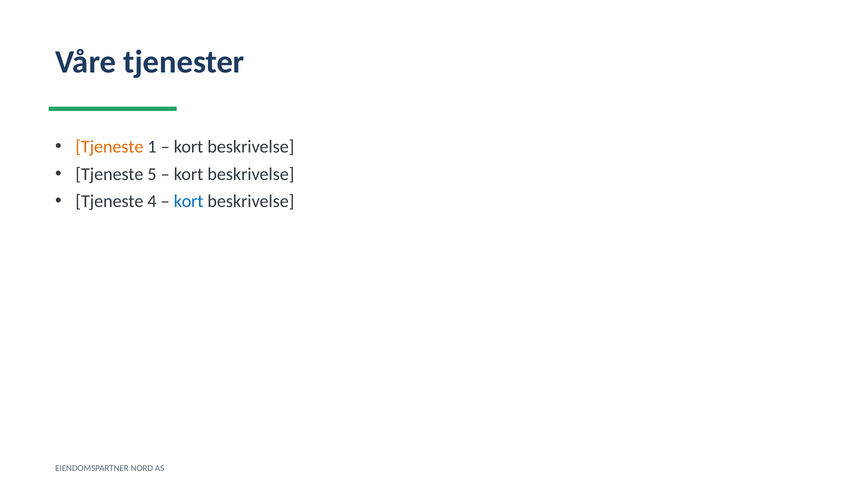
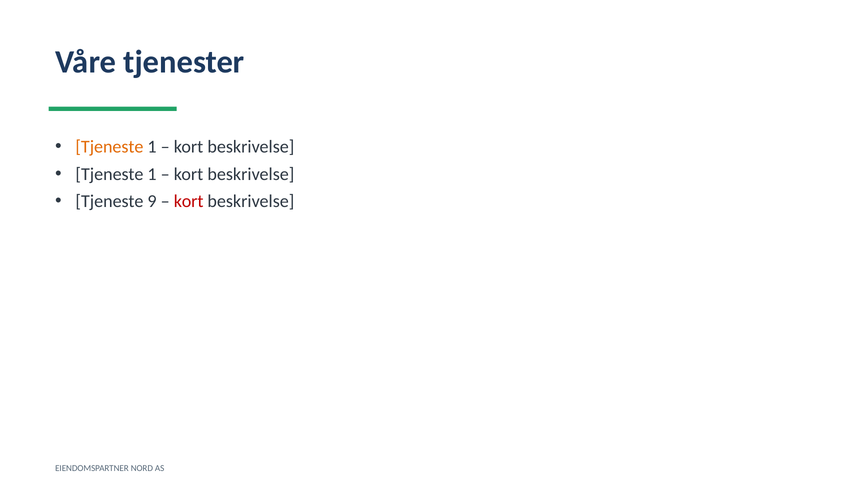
5 at (152, 174): 5 -> 1
4: 4 -> 9
kort at (189, 201) colour: blue -> red
